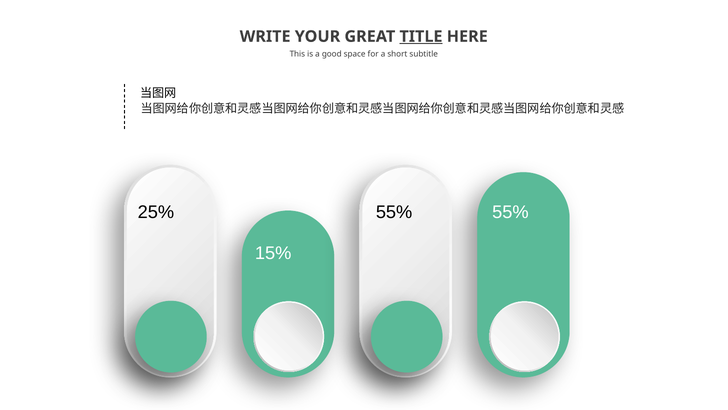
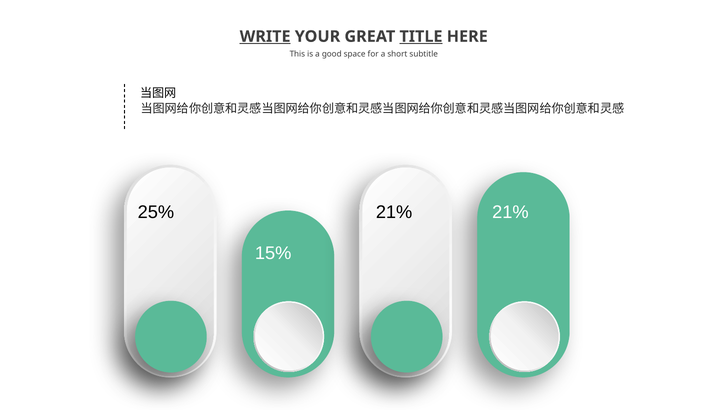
WRITE underline: none -> present
55% at (394, 212): 55% -> 21%
55% at (510, 212): 55% -> 21%
